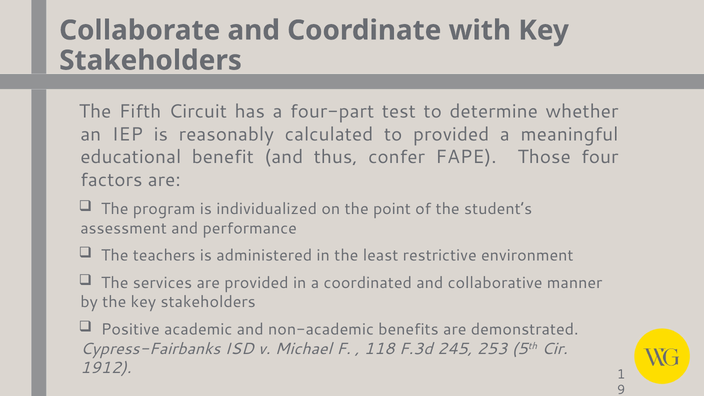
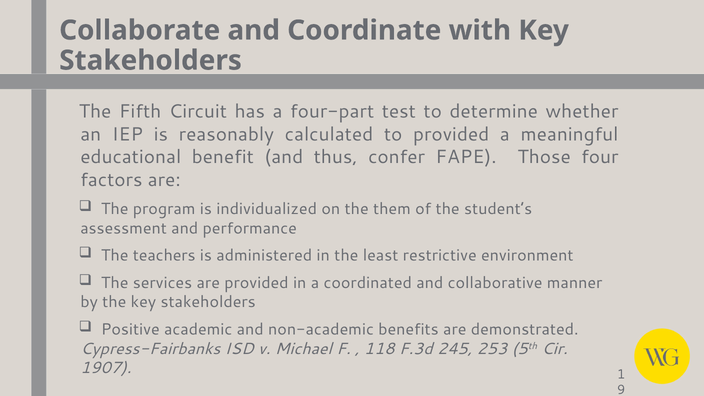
point: point -> them
1912: 1912 -> 1907
